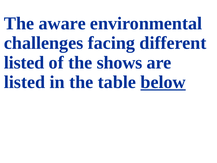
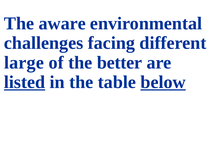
listed at (24, 62): listed -> large
shows: shows -> better
listed at (25, 82) underline: none -> present
